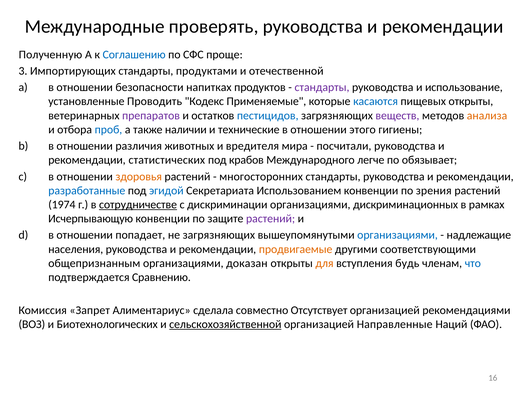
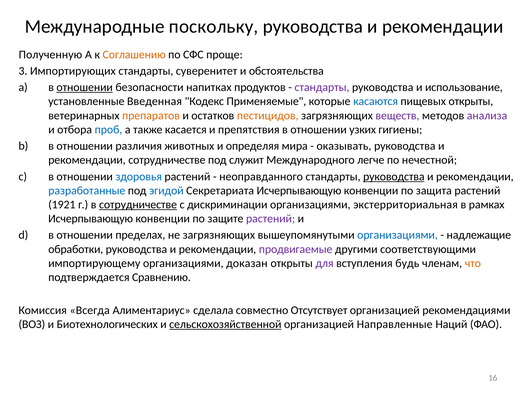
проверять: проверять -> поскольку
Соглашению colour: blue -> orange
продуктами: продуктами -> суверенитет
отечественной: отечественной -> обстоятельства
отношении at (85, 88) underline: none -> present
Проводить: Проводить -> Введенная
препаратов colour: purple -> orange
пестицидов colour: blue -> orange
анализа colour: orange -> purple
наличии: наличии -> касается
технические: технические -> препятствия
этого: этого -> узких
вредителя: вредителя -> определяя
посчитали: посчитали -> оказывать
рекомендации статистических: статистических -> сотрудничестве
крабов: крабов -> служит
обязывает: обязывает -> нечестной
здоровья colour: orange -> blue
многосторонних: многосторонних -> неоправданного
руководства at (394, 177) underline: none -> present
Секретариата Использованием: Использованием -> Исчерпывающую
зрения: зрения -> защита
1974: 1974 -> 1921
дискриминационных: дискриминационных -> экстерриториальная
попадает: попадает -> пределах
населения: населения -> обработки
продвигаемые colour: orange -> purple
общепризнанным: общепризнанным -> импортирующему
для colour: orange -> purple
что colour: blue -> orange
Запрет: Запрет -> Всегда
